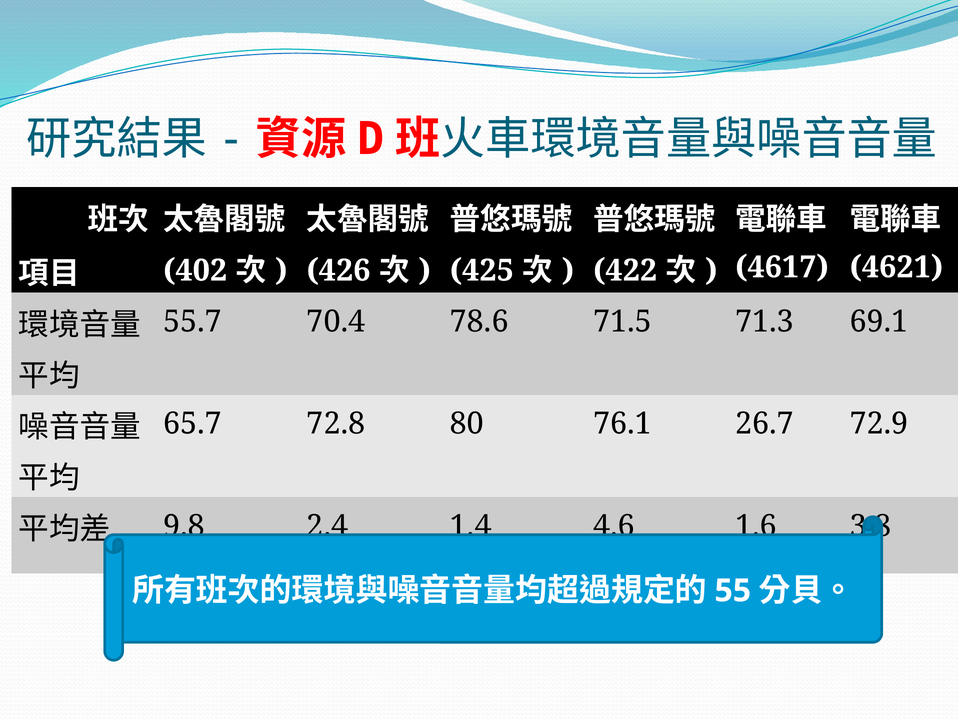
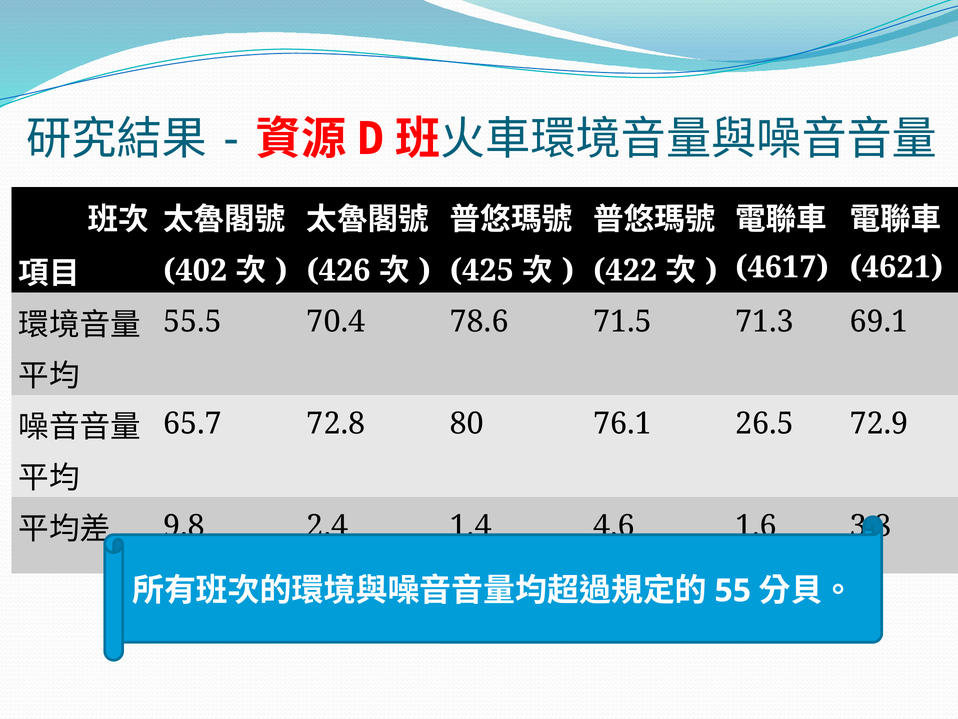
55.7: 55.7 -> 55.5
26.7: 26.7 -> 26.5
